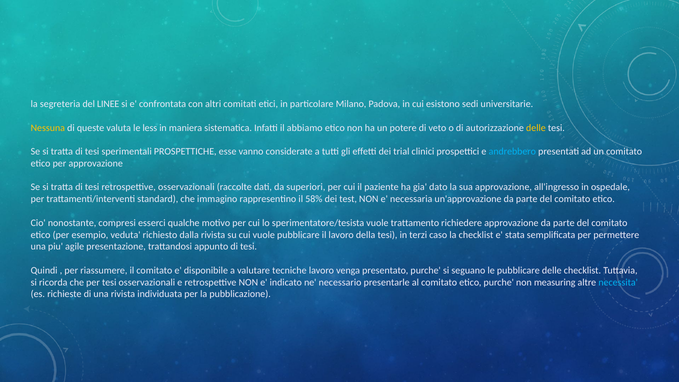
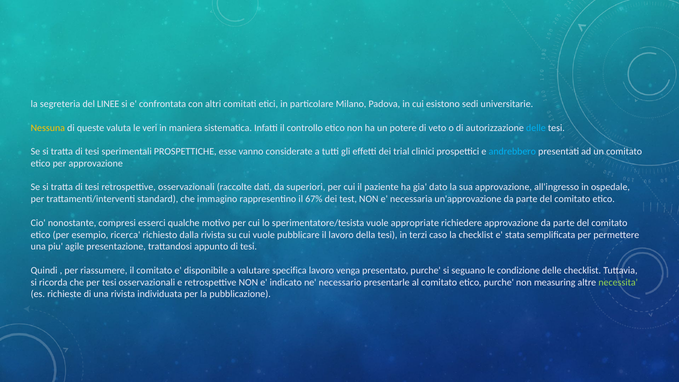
less: less -> veri
abbiamo: abbiamo -> controllo
delle at (536, 128) colour: yellow -> light blue
58%: 58% -> 67%
trattamento: trattamento -> appropriate
veduta: veduta -> ricerca
tecniche: tecniche -> specifica
le pubblicare: pubblicare -> condizione
necessita colour: light blue -> light green
